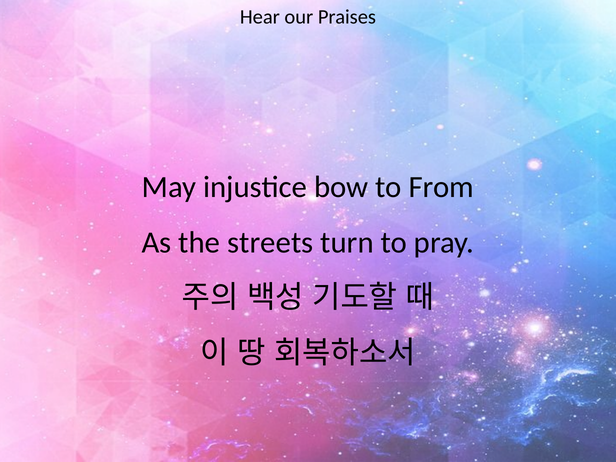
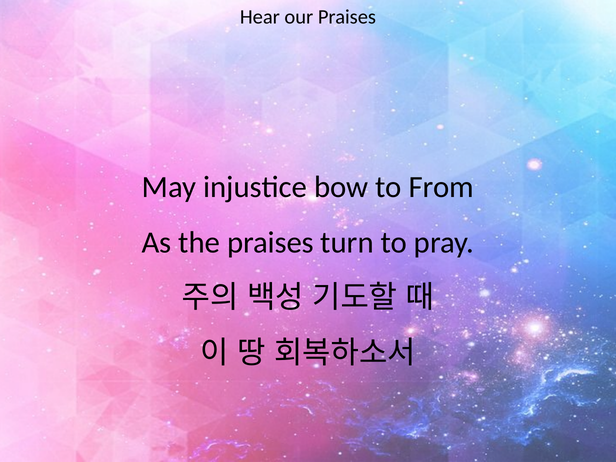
the streets: streets -> praises
